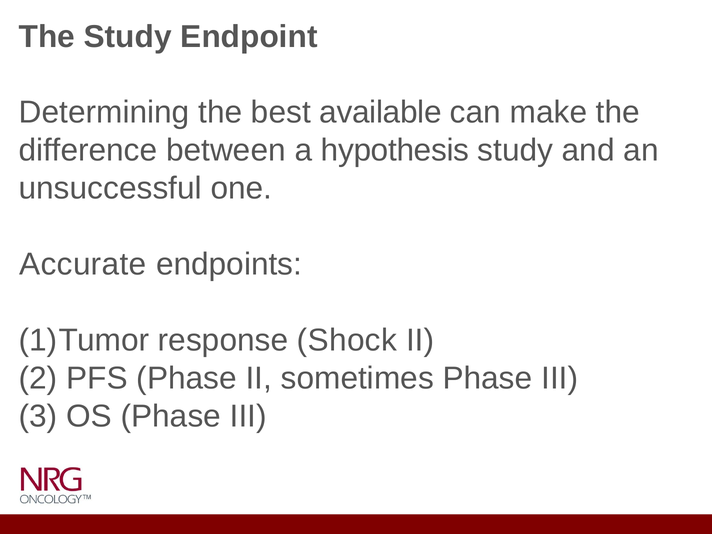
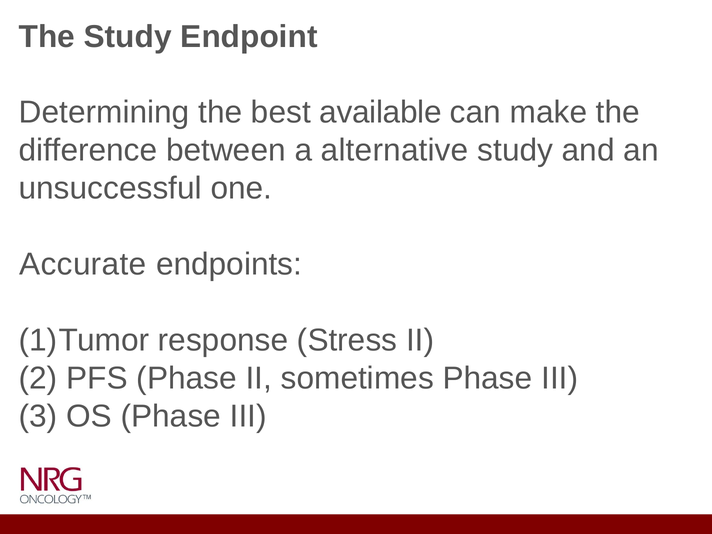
hypothesis: hypothesis -> alternative
Shock: Shock -> Stress
